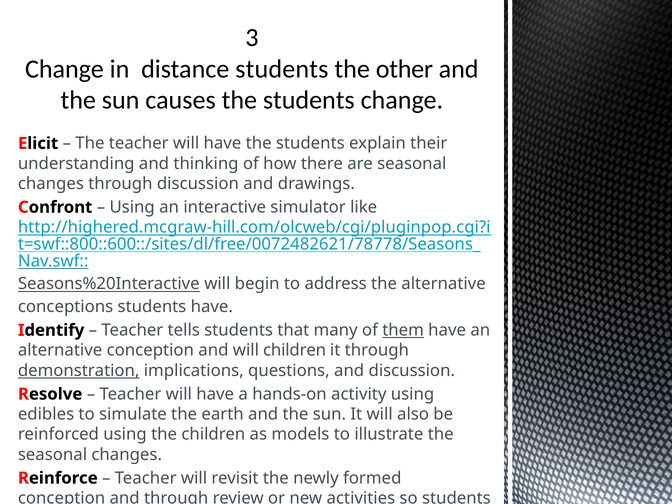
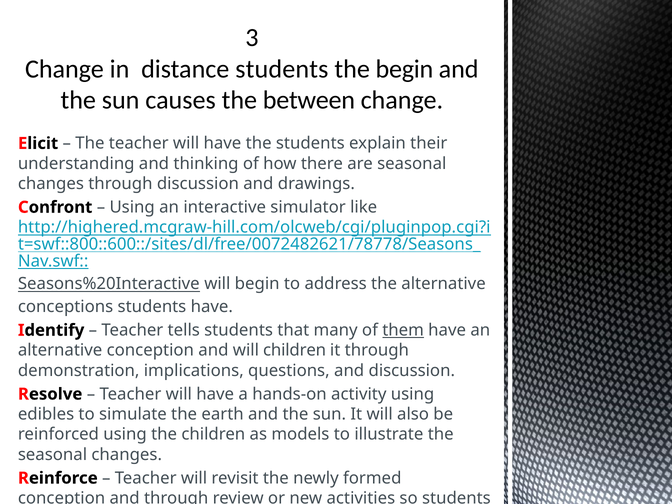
the other: other -> begin
causes the students: students -> between
demonstration underline: present -> none
